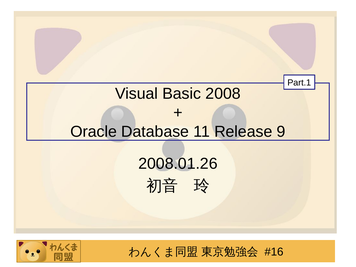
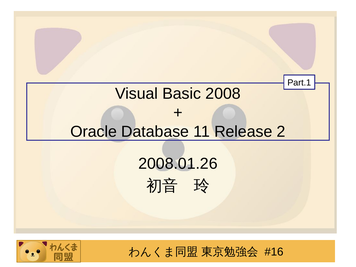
9: 9 -> 2
